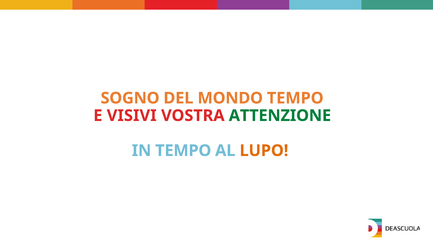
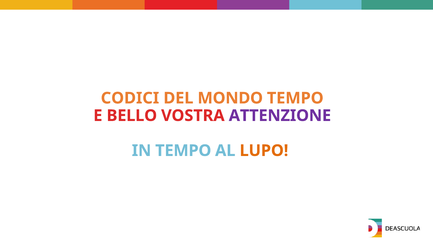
SOGNO: SOGNO -> CODICI
VISIVI: VISIVI -> BELLO
ATTENZIONE colour: green -> purple
